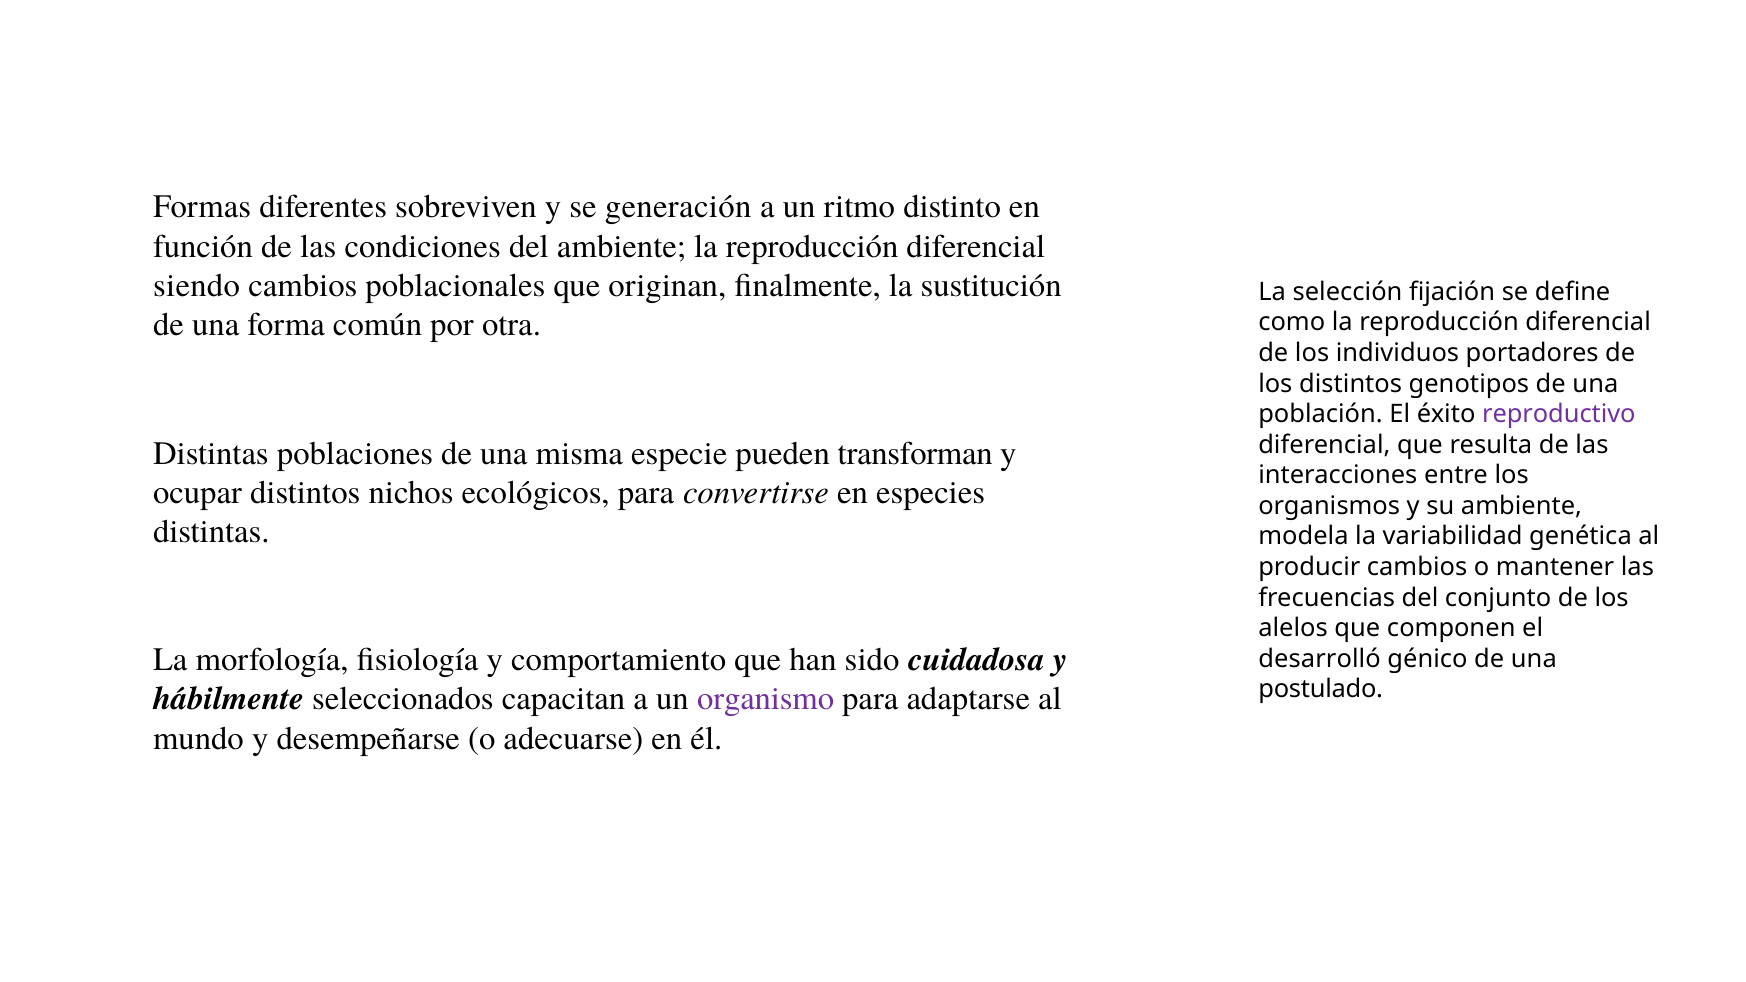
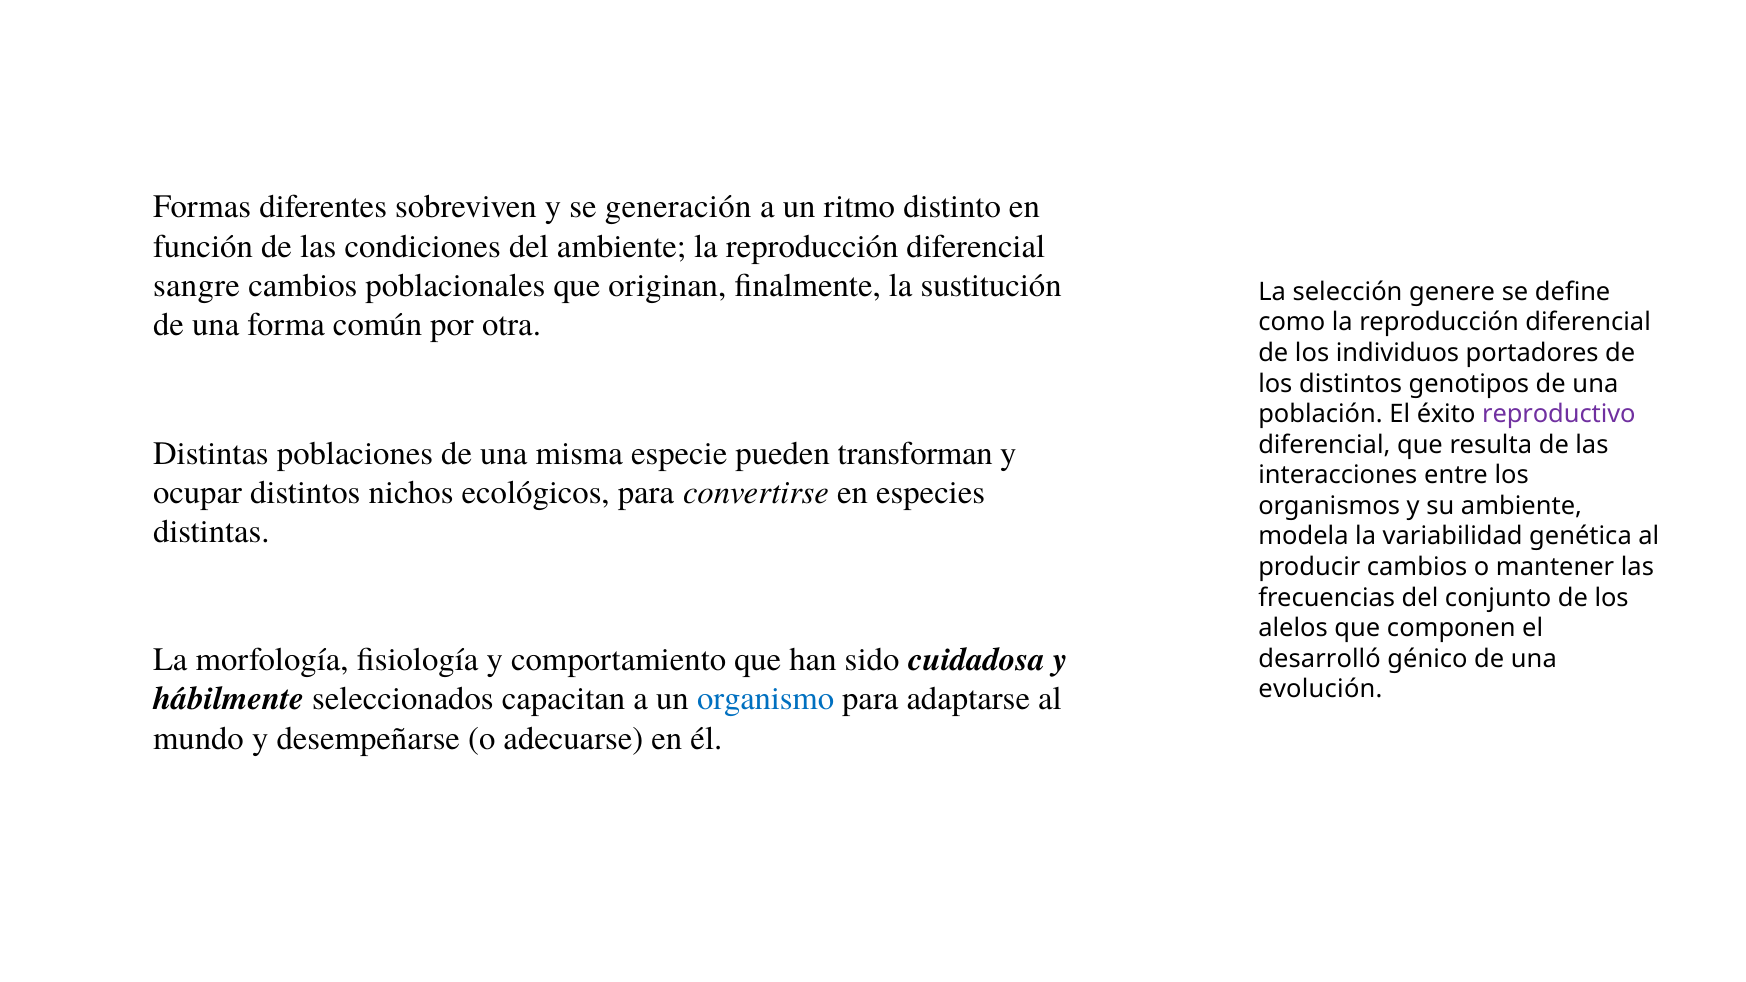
siendo: siendo -> sangre
fijación: fijación -> genere
postulado: postulado -> evolución
organismo colour: purple -> blue
